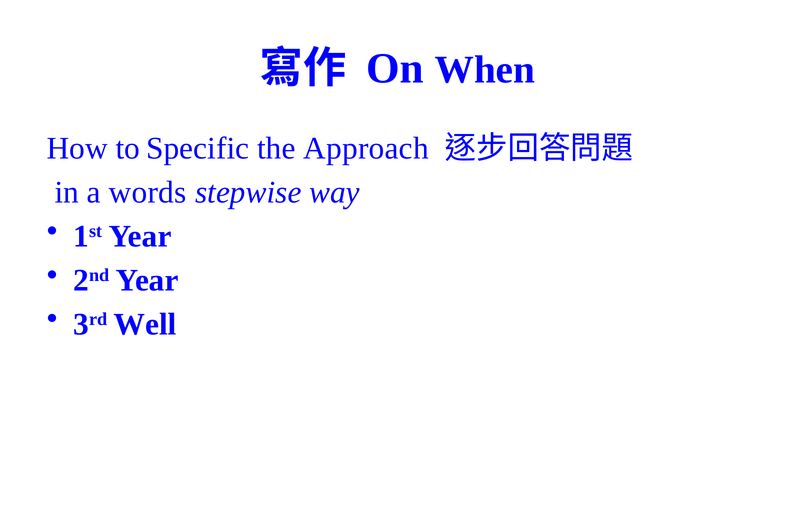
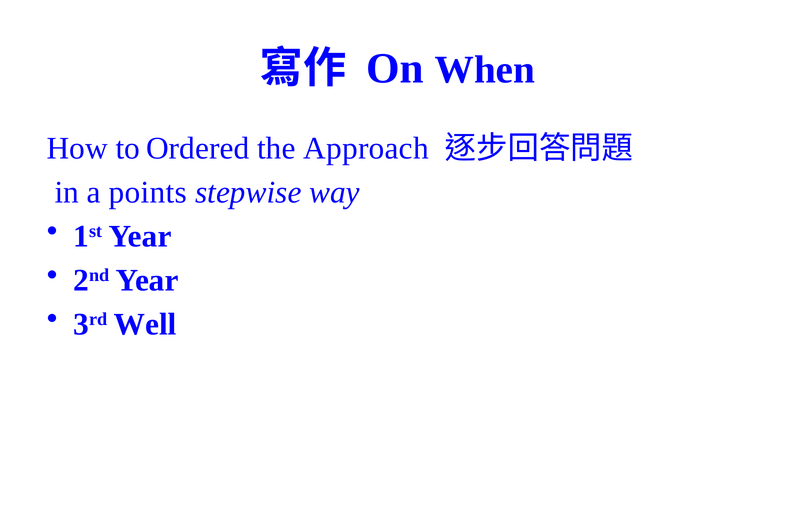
Specific: Specific -> Ordered
words: words -> points
